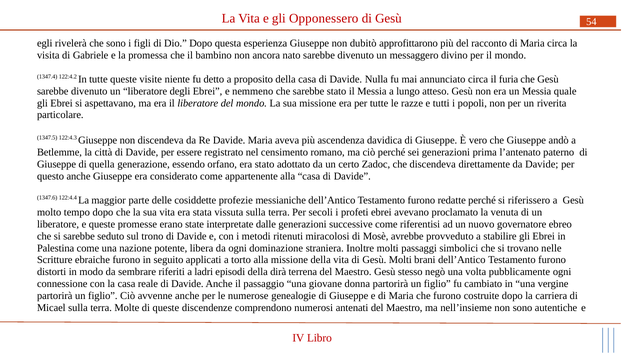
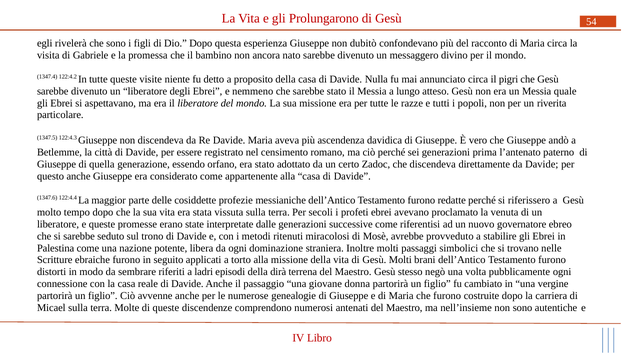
Opponessero: Opponessero -> Prolungarono
approfittarono: approfittarono -> confondevano
furia: furia -> pigri
